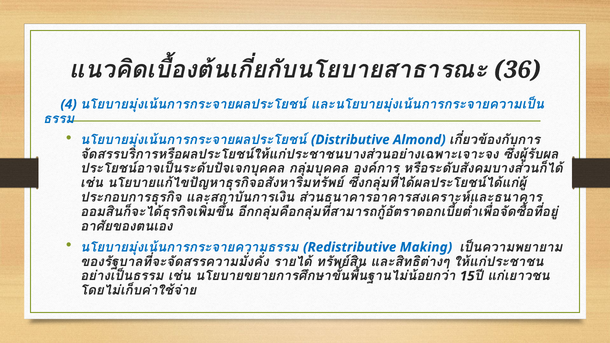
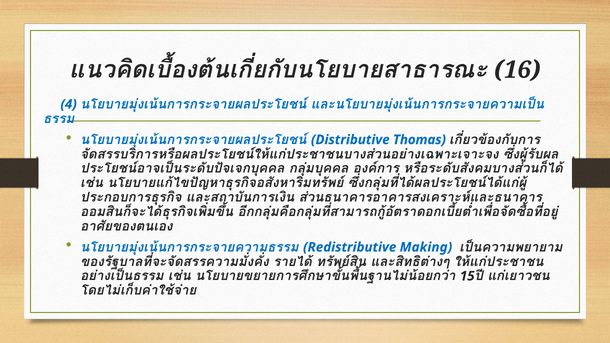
36: 36 -> 16
Almond: Almond -> Thomas
